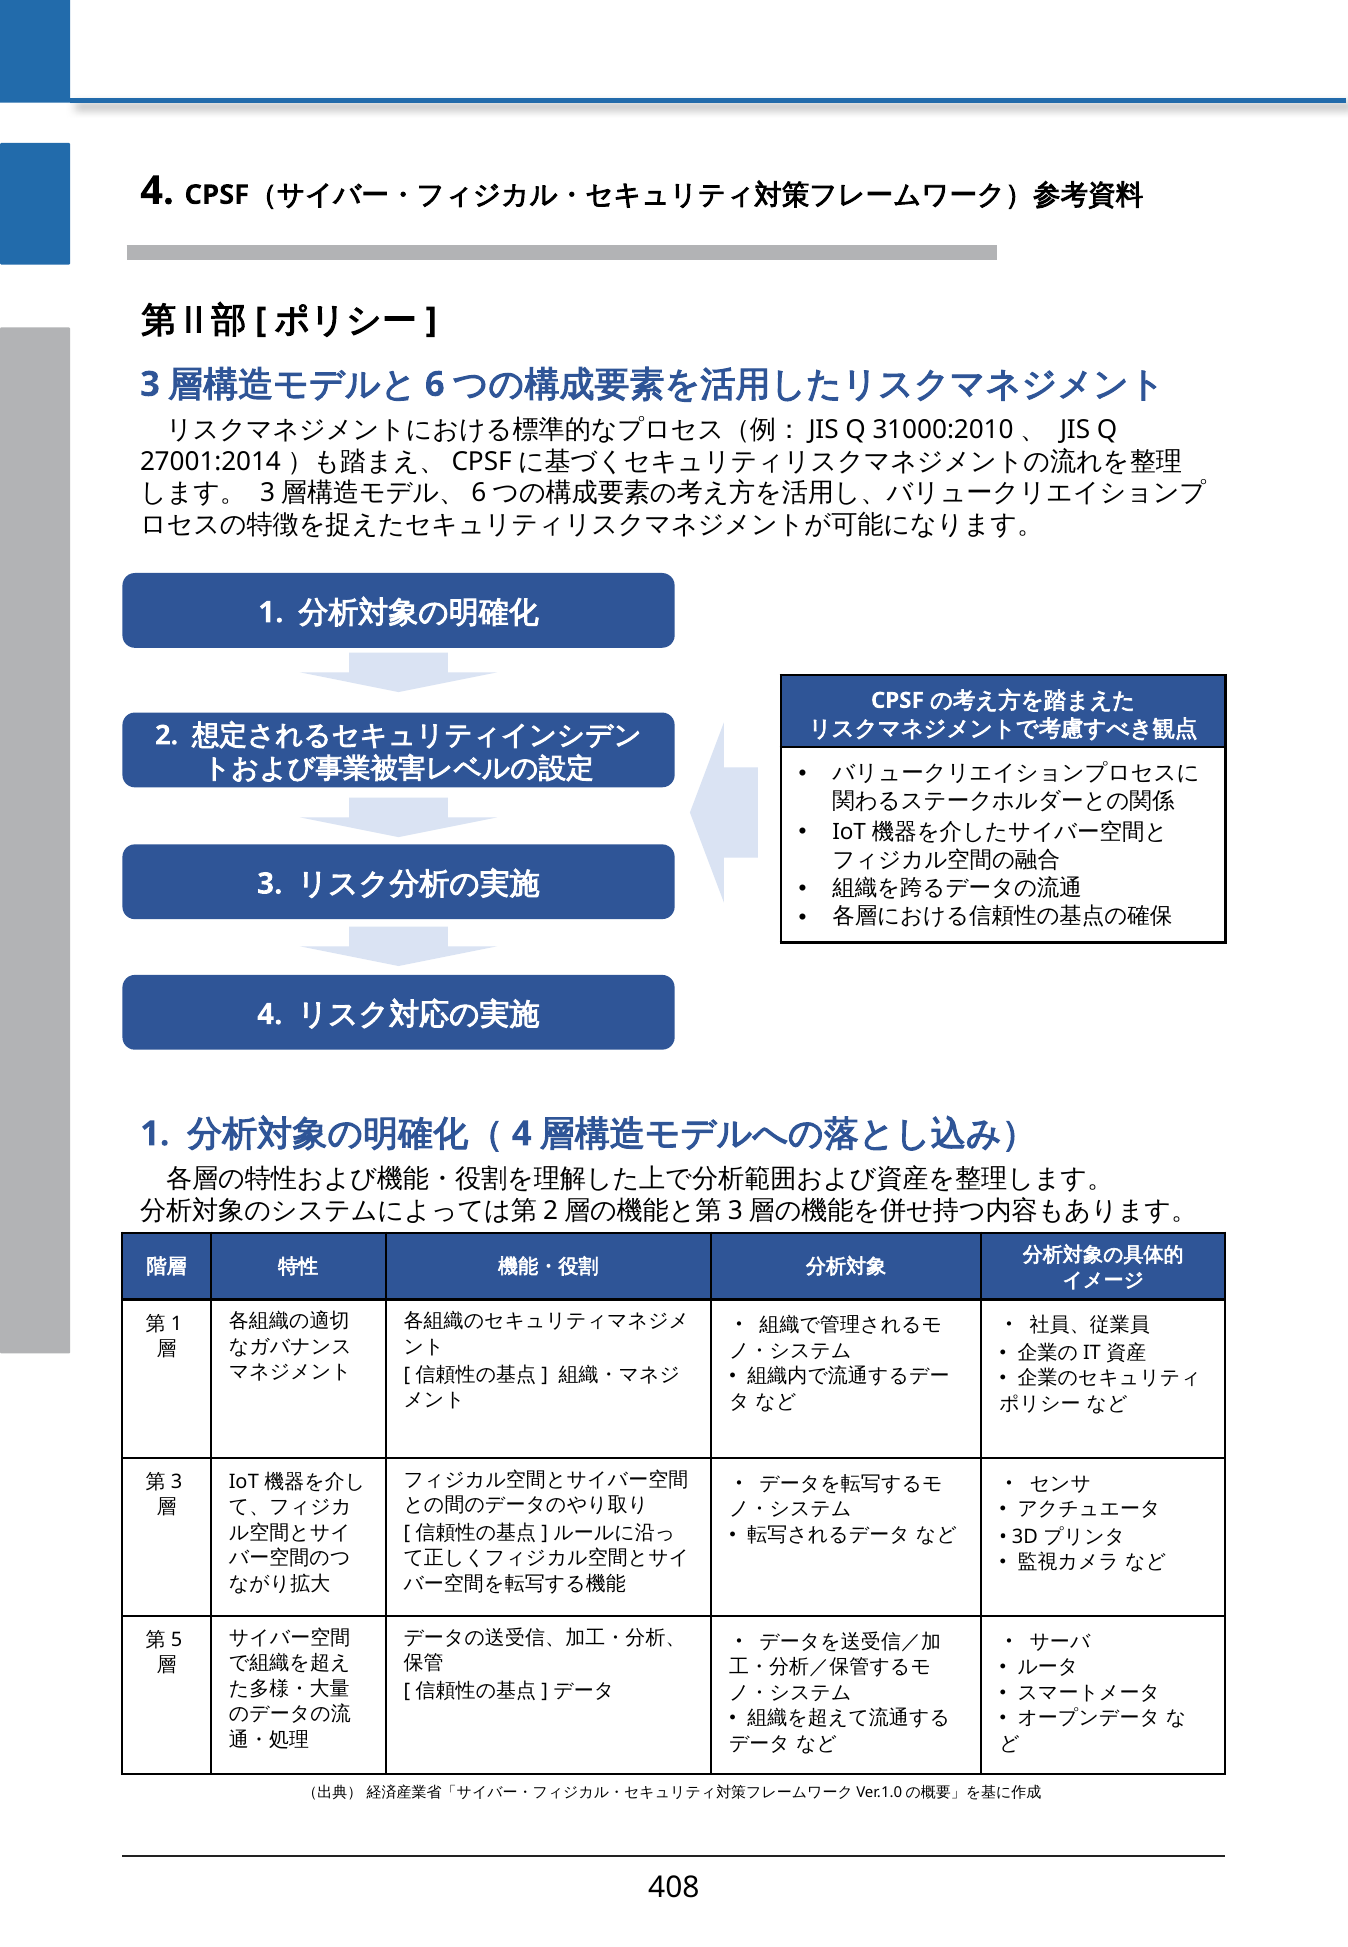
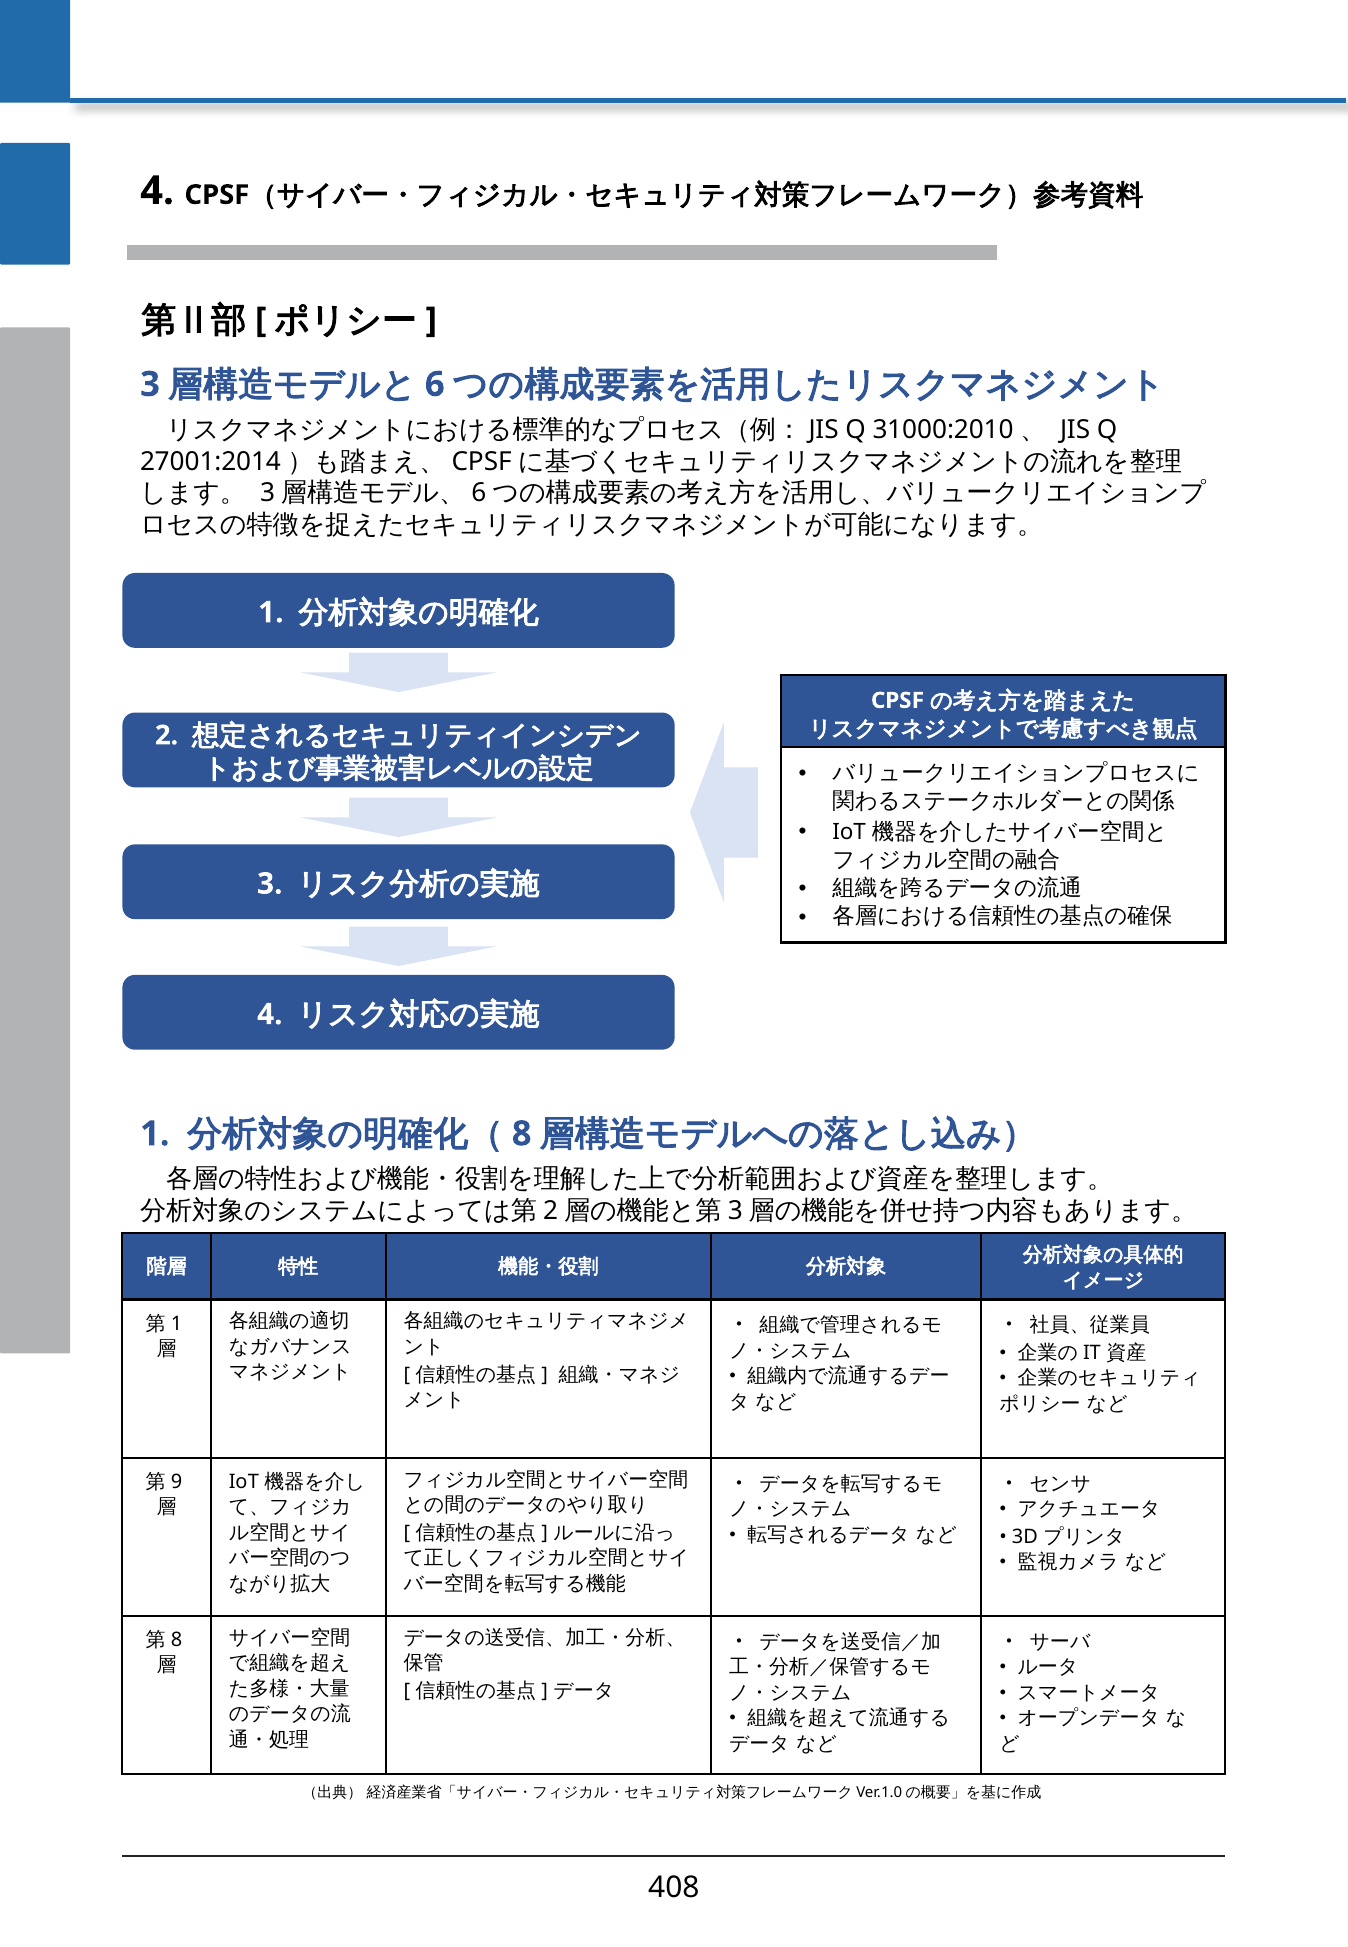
4 at (522, 1134): 4 -> 8
3 at (177, 1482): 3 -> 9
5 at (177, 1640): 5 -> 8
